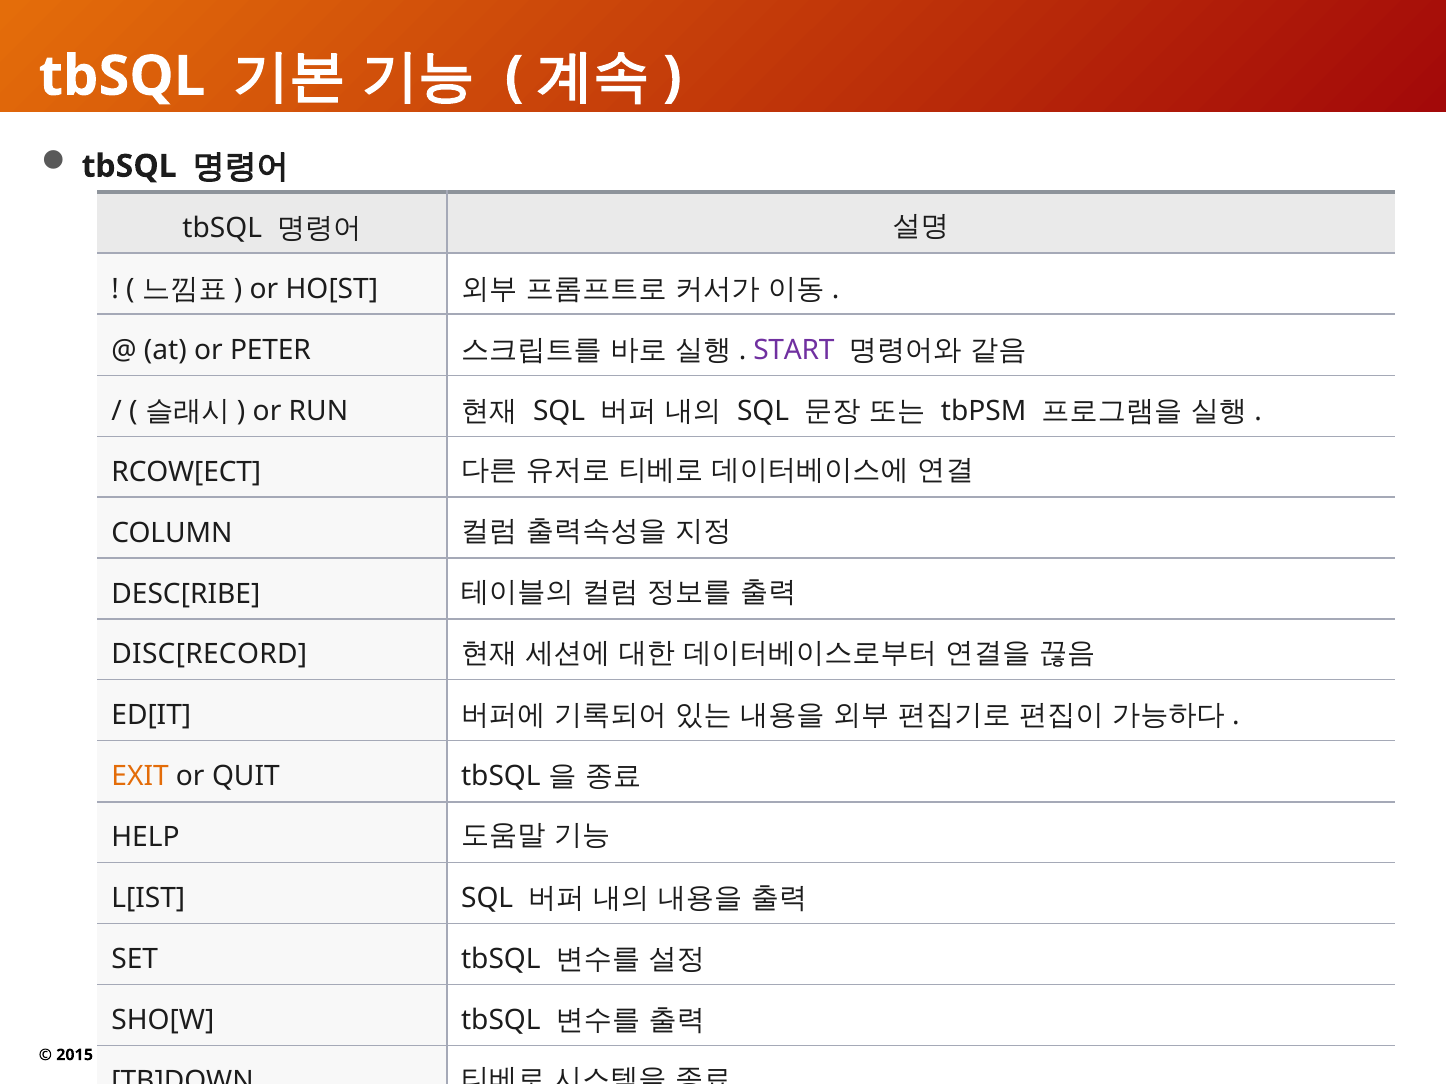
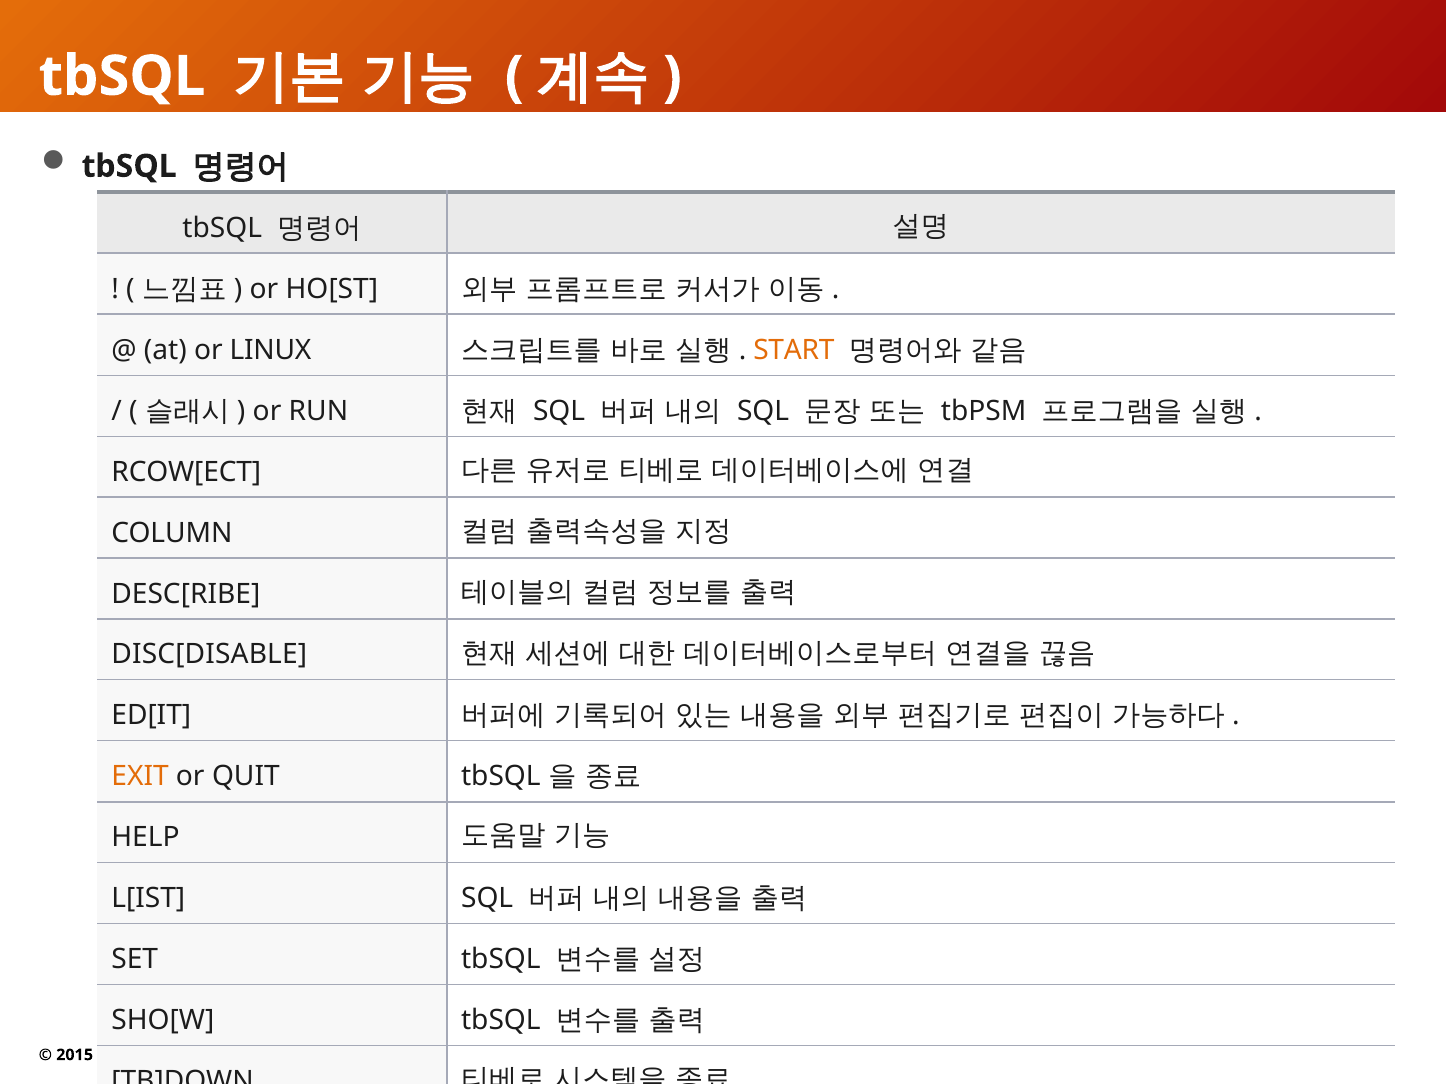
PETER: PETER -> LINUX
START colour: purple -> orange
DISC[RECORD: DISC[RECORD -> DISC[DISABLE
